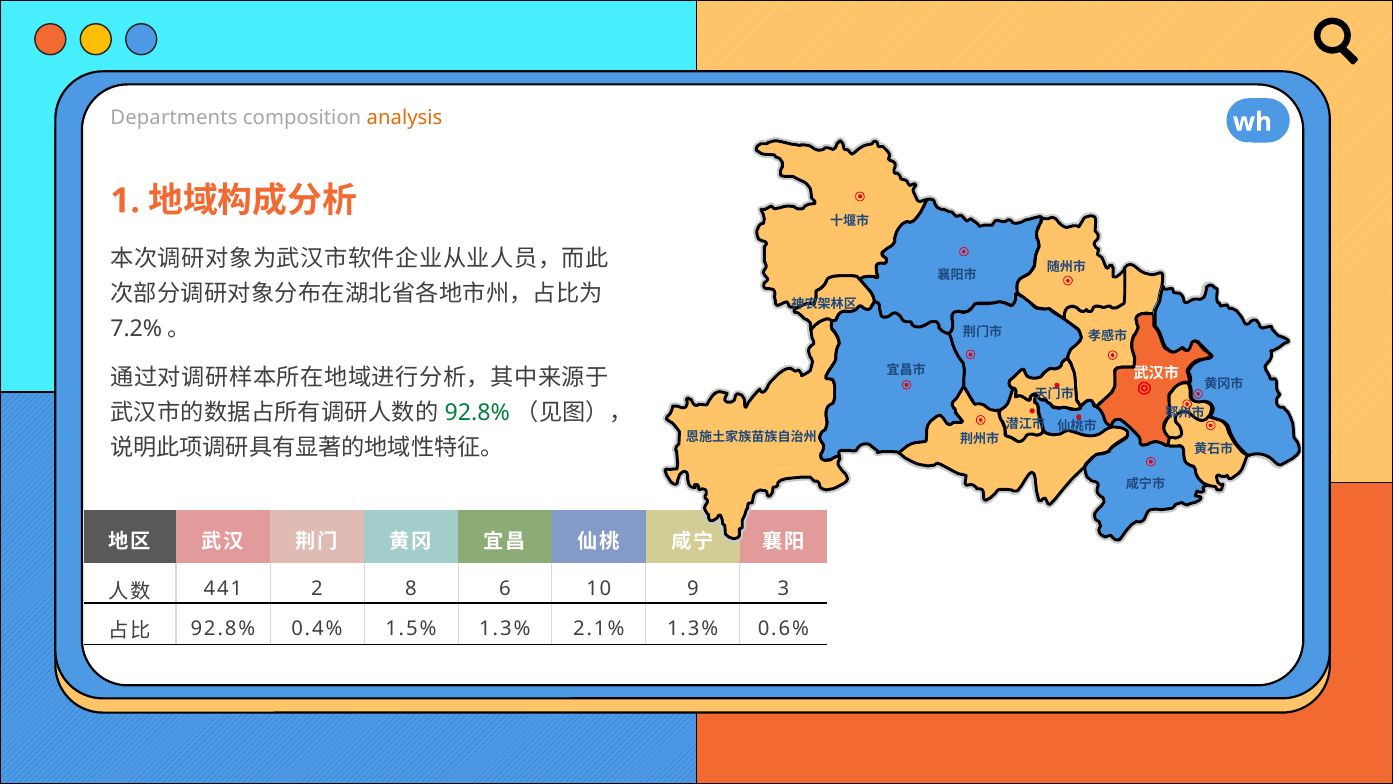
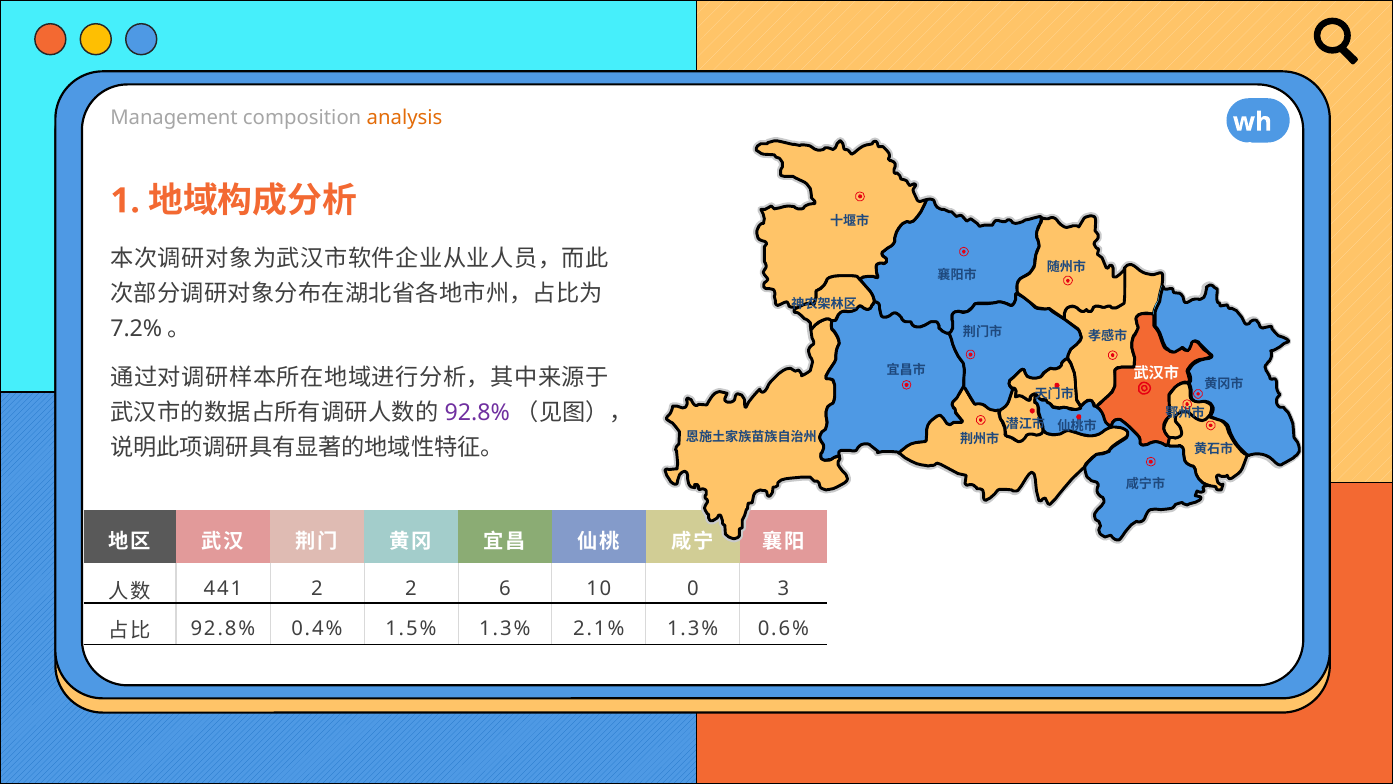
Departments: Departments -> Management
92.8% at (477, 412) colour: green -> purple
2 8: 8 -> 2
9: 9 -> 0
